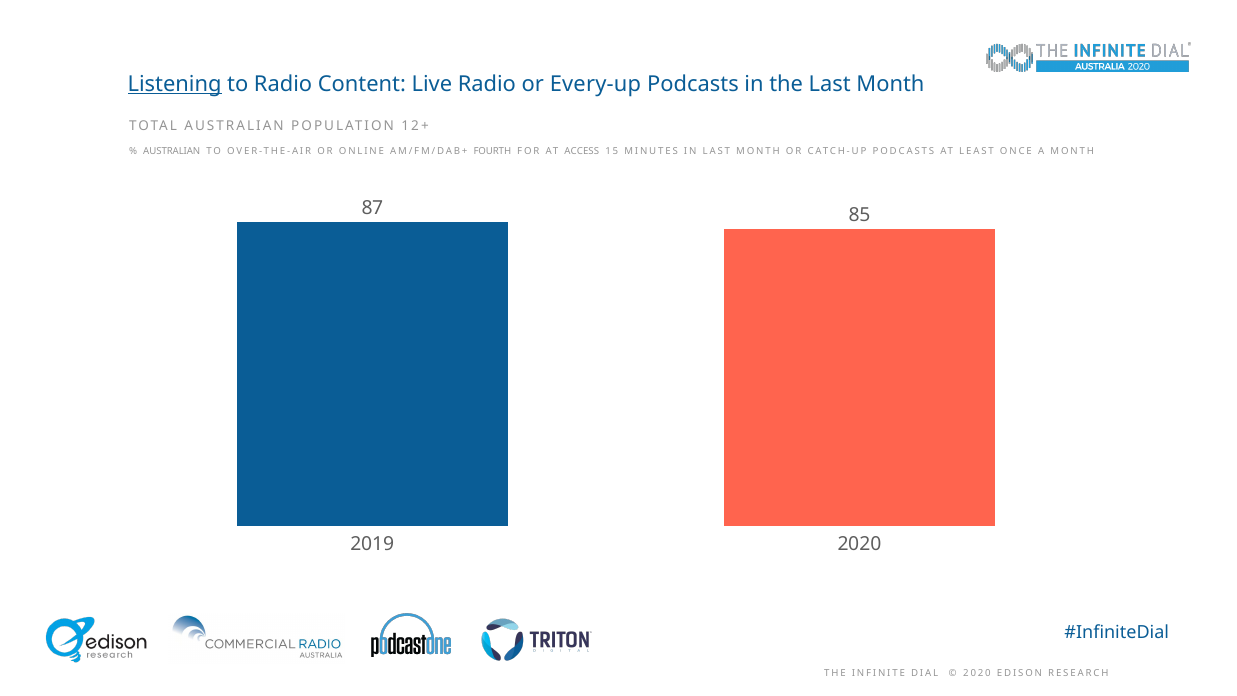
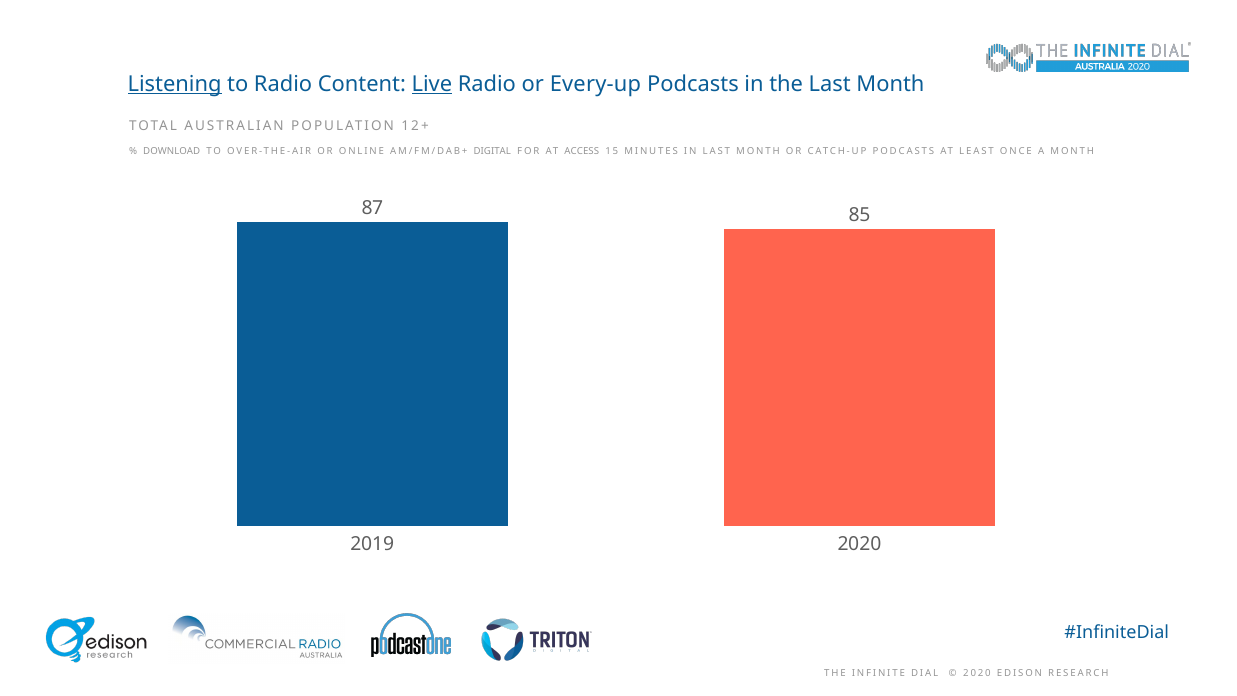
Live underline: none -> present
AUSTRALIAN at (172, 151): AUSTRALIAN -> DOWNLOAD
FOURTH: FOURTH -> DIGITAL
